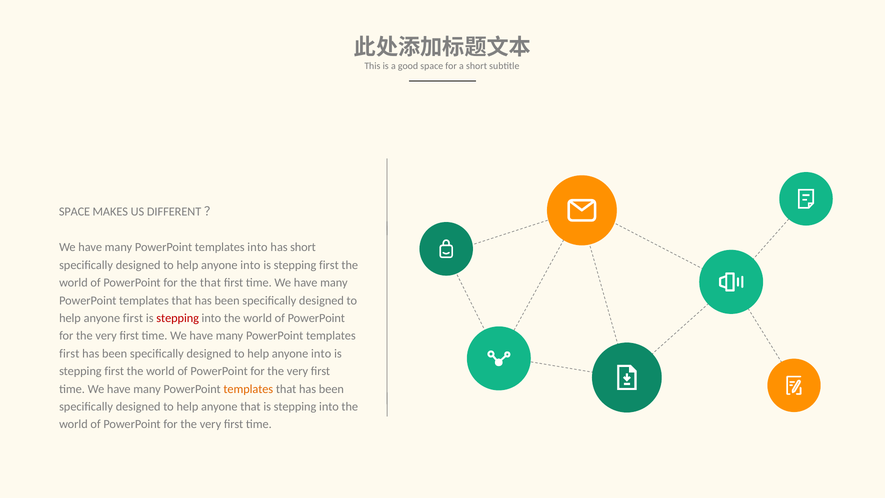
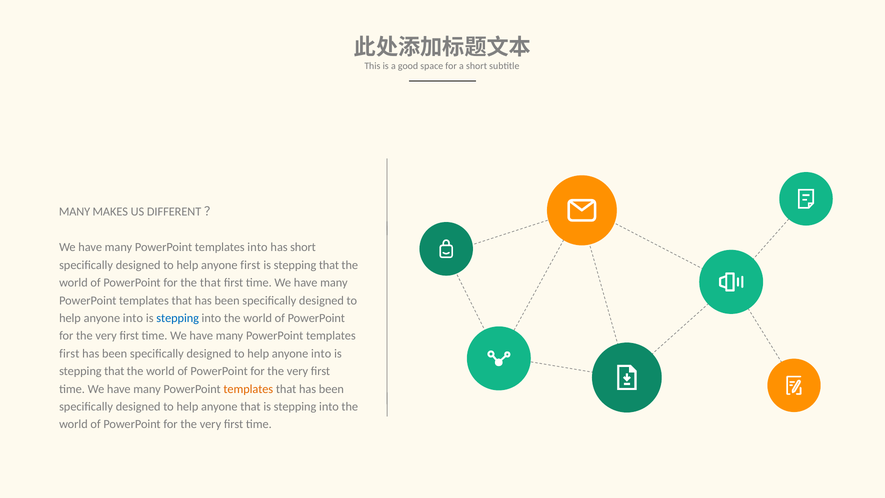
SPACE at (75, 212): SPACE -> MANY
into at (250, 265): into -> first
first at (329, 265): first -> that
first at (133, 318): first -> into
stepping at (178, 318) colour: red -> blue
first at (114, 371): first -> that
